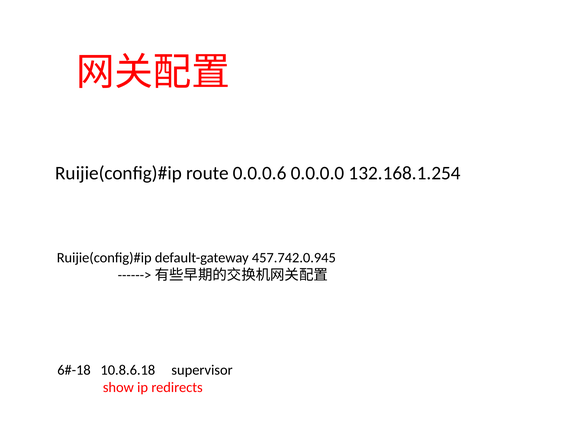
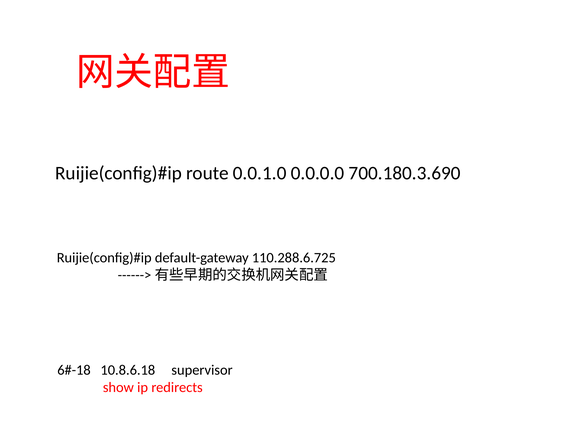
0.0.0.6: 0.0.0.6 -> 0.0.1.0
132.168.1.254: 132.168.1.254 -> 700.180.3.690
457.742.0.945: 457.742.0.945 -> 110.288.6.725
